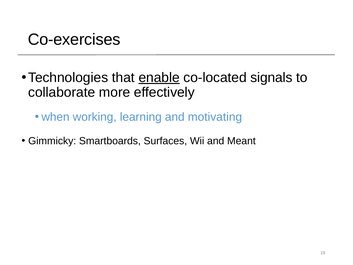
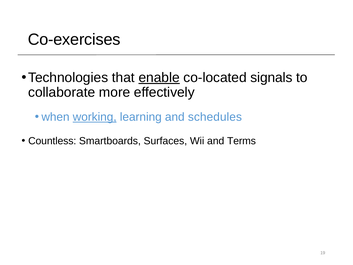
working underline: none -> present
motivating: motivating -> schedules
Gimmicky: Gimmicky -> Countless
Meant: Meant -> Terms
